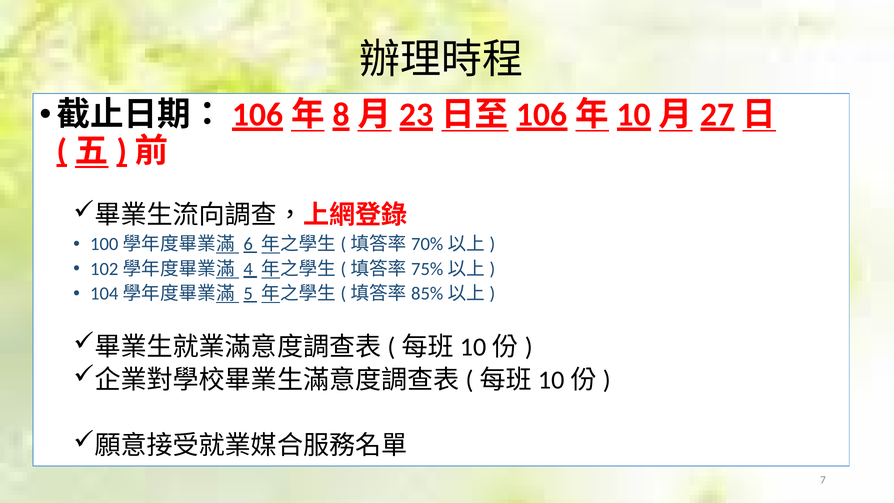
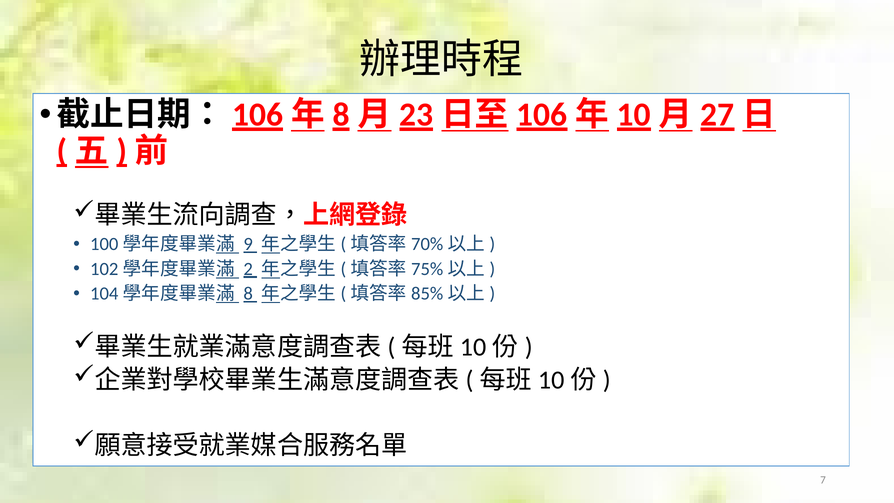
6: 6 -> 9
4: 4 -> 2
5: 5 -> 8
